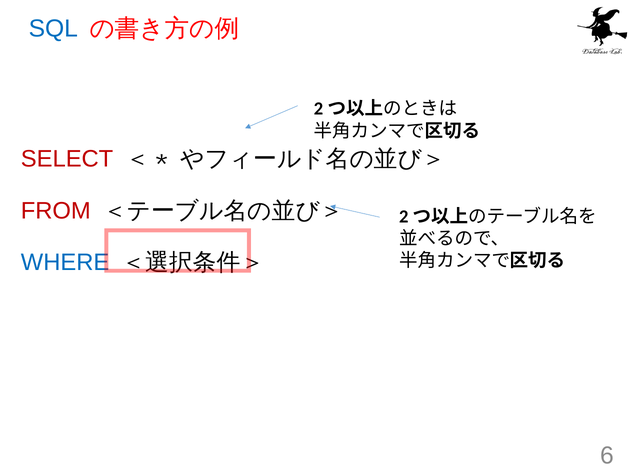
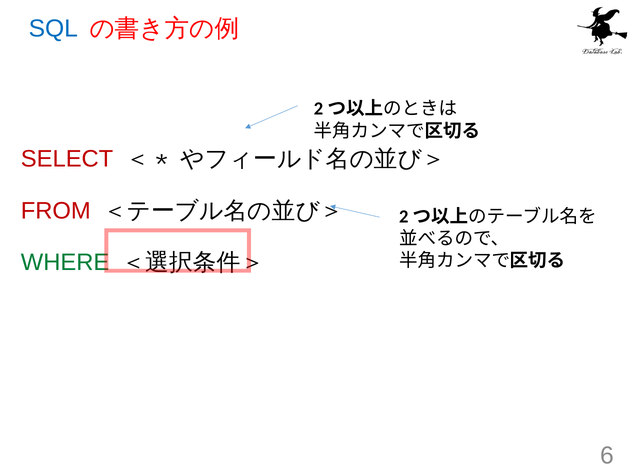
WHERE colour: blue -> green
